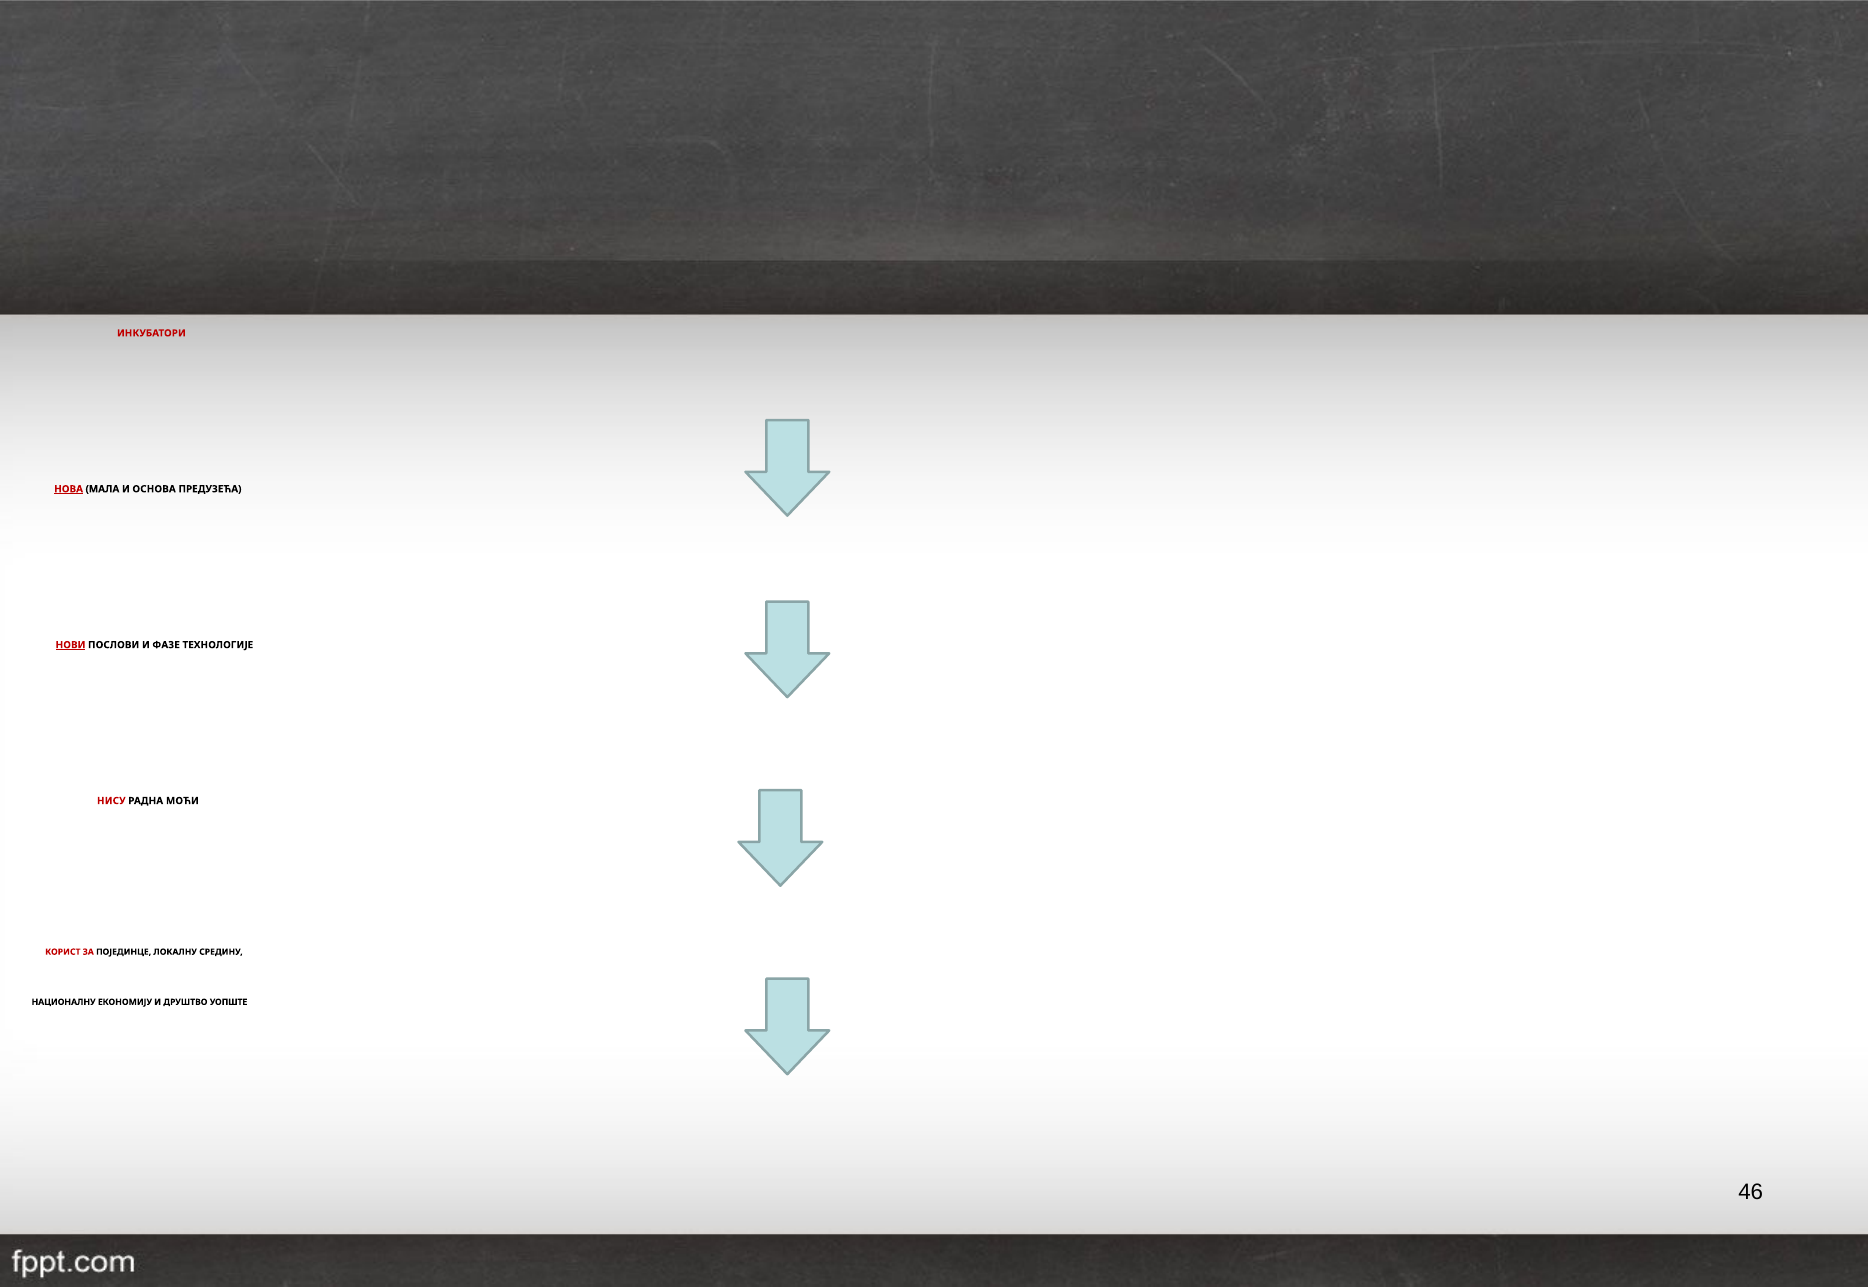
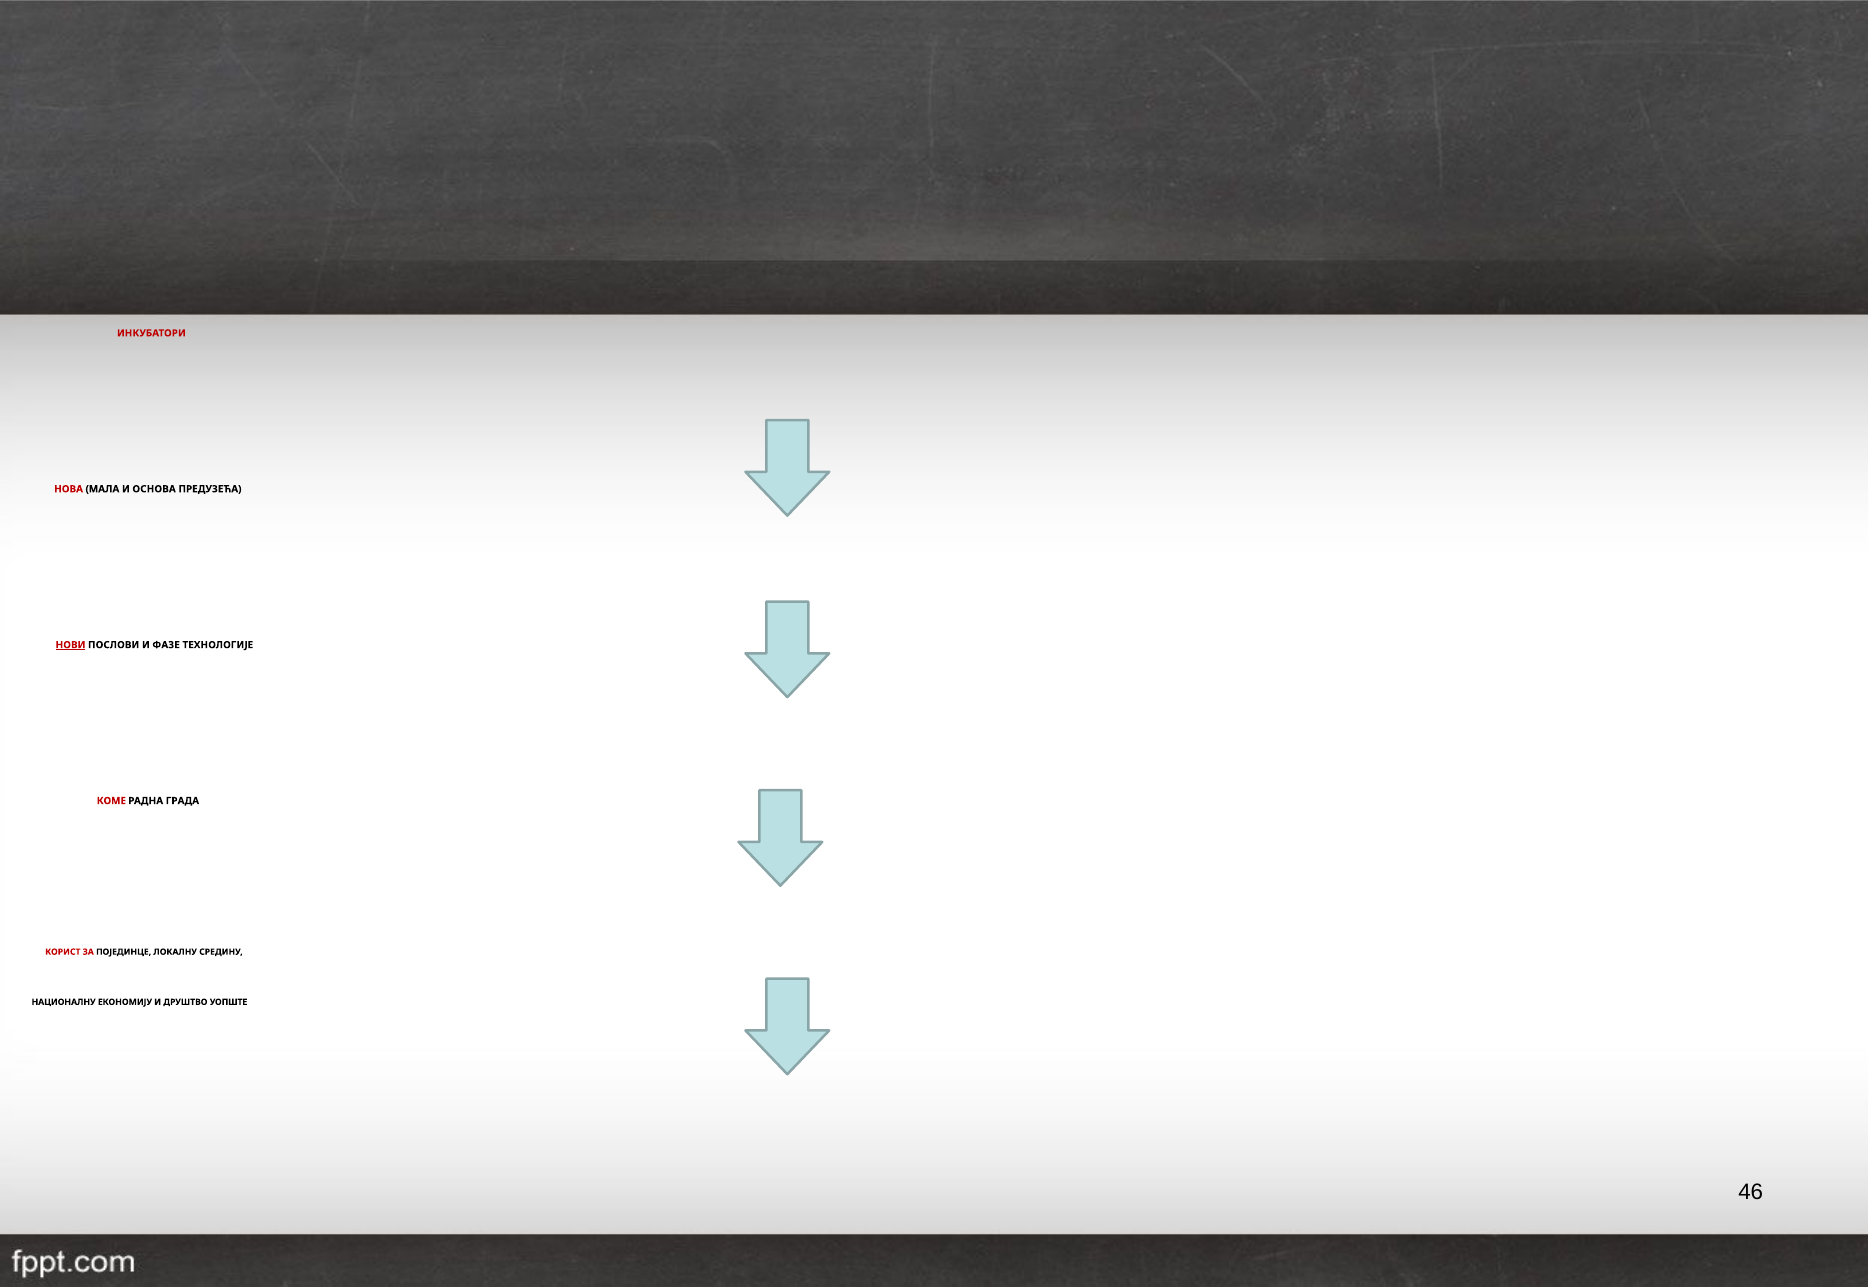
НОВА underline: present -> none
НИСУ: НИСУ -> КОМЕ
МОЋИ: МОЋИ -> ГРАДА
